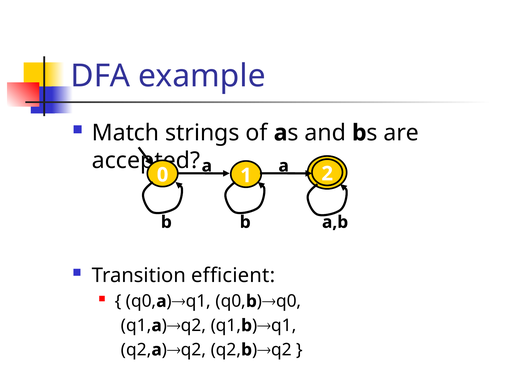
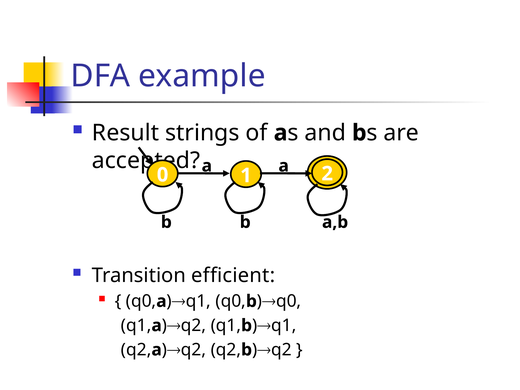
Match: Match -> Result
